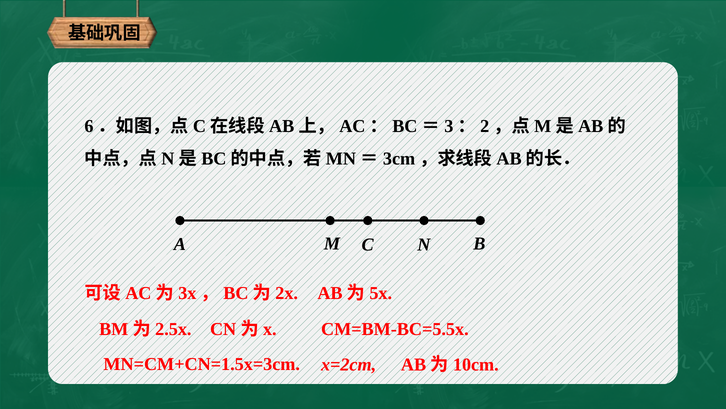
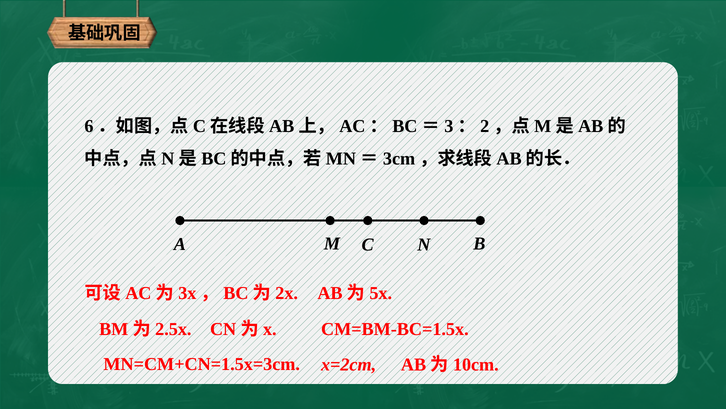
CM=BM-BC=5.5x: CM=BM-BC=5.5x -> CM=BM-BC=1.5x
